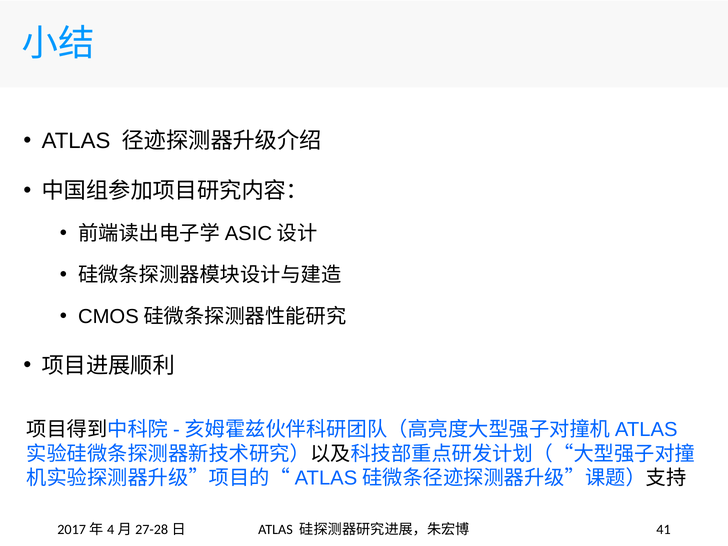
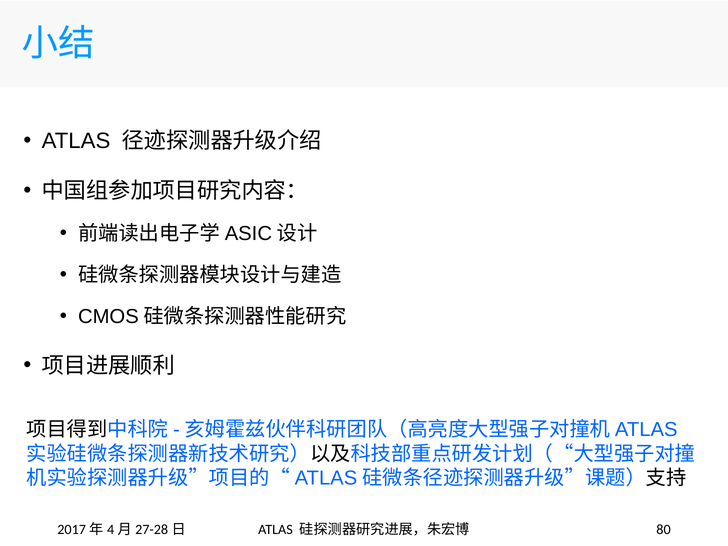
41: 41 -> 80
